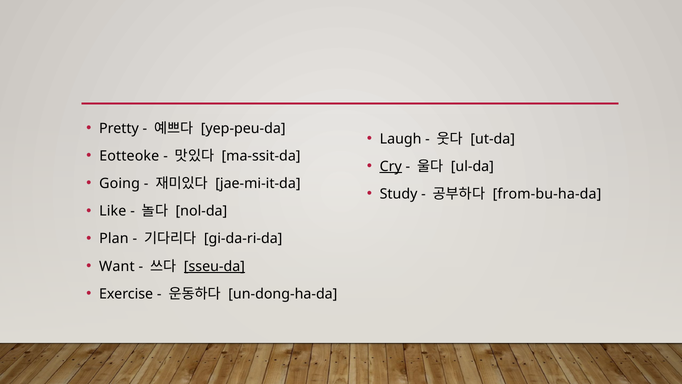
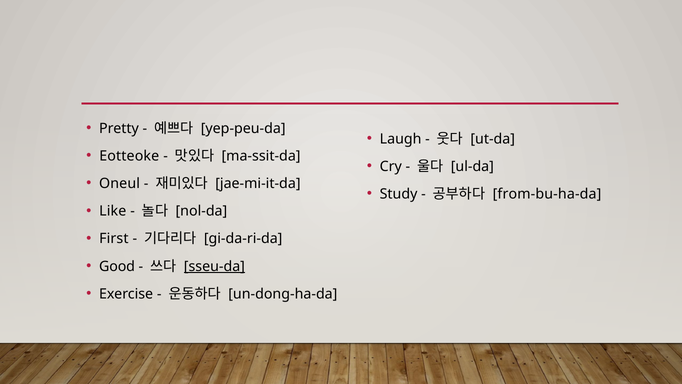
Cry underline: present -> none
Going: Going -> Oneul
Plan: Plan -> First
Want: Want -> Good
